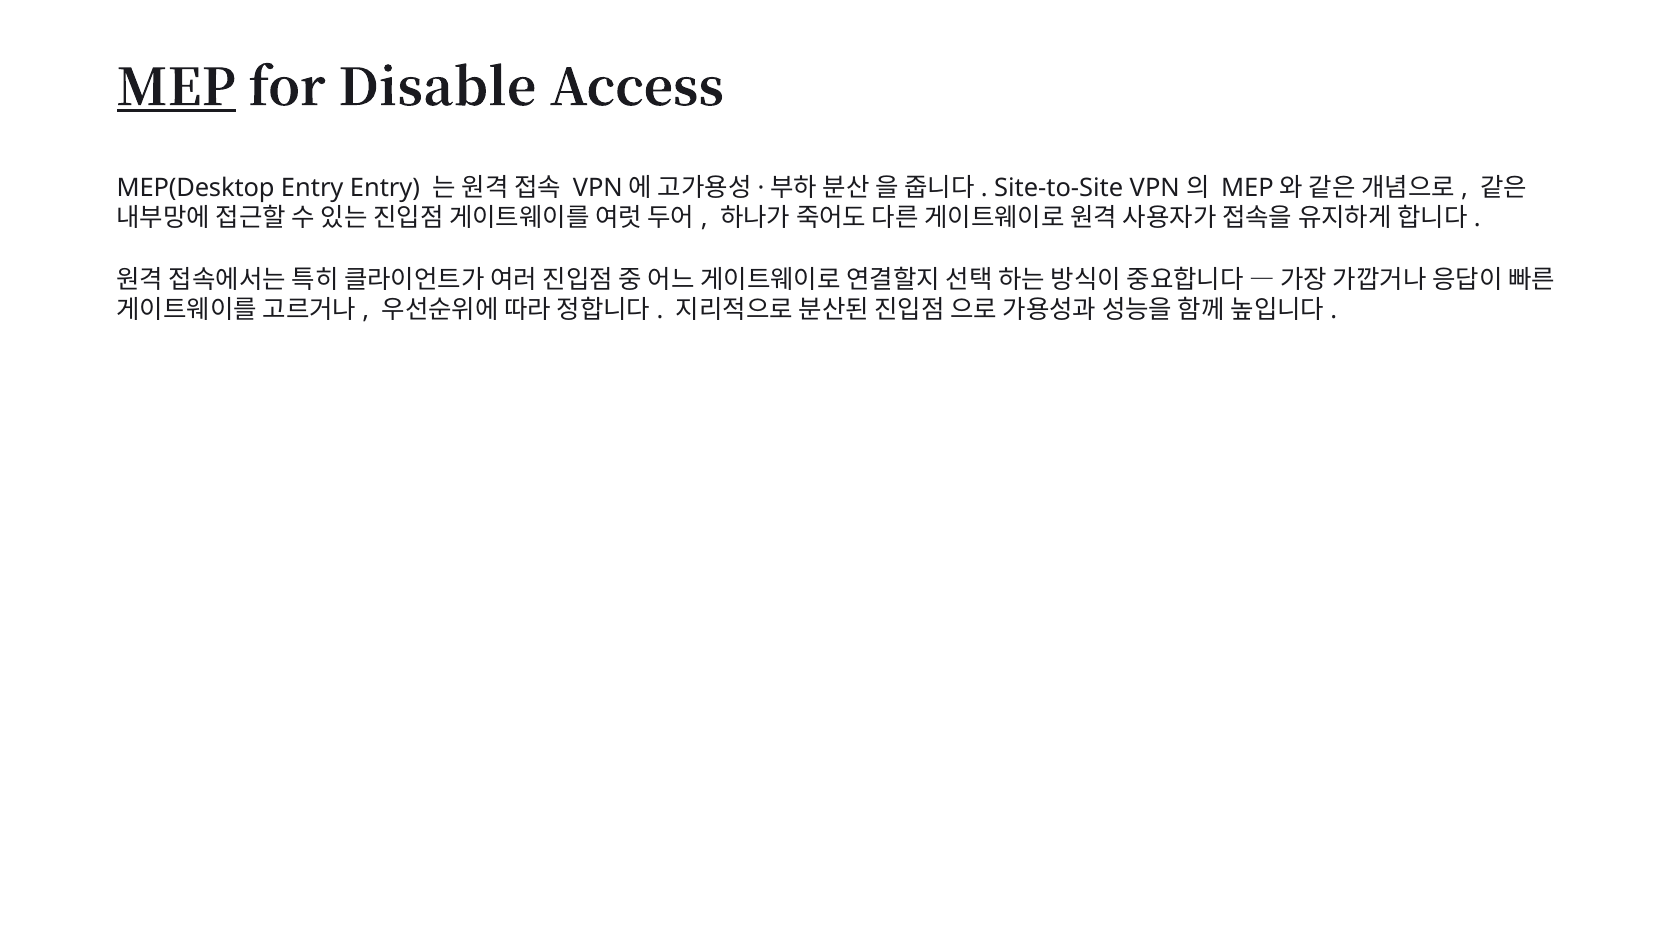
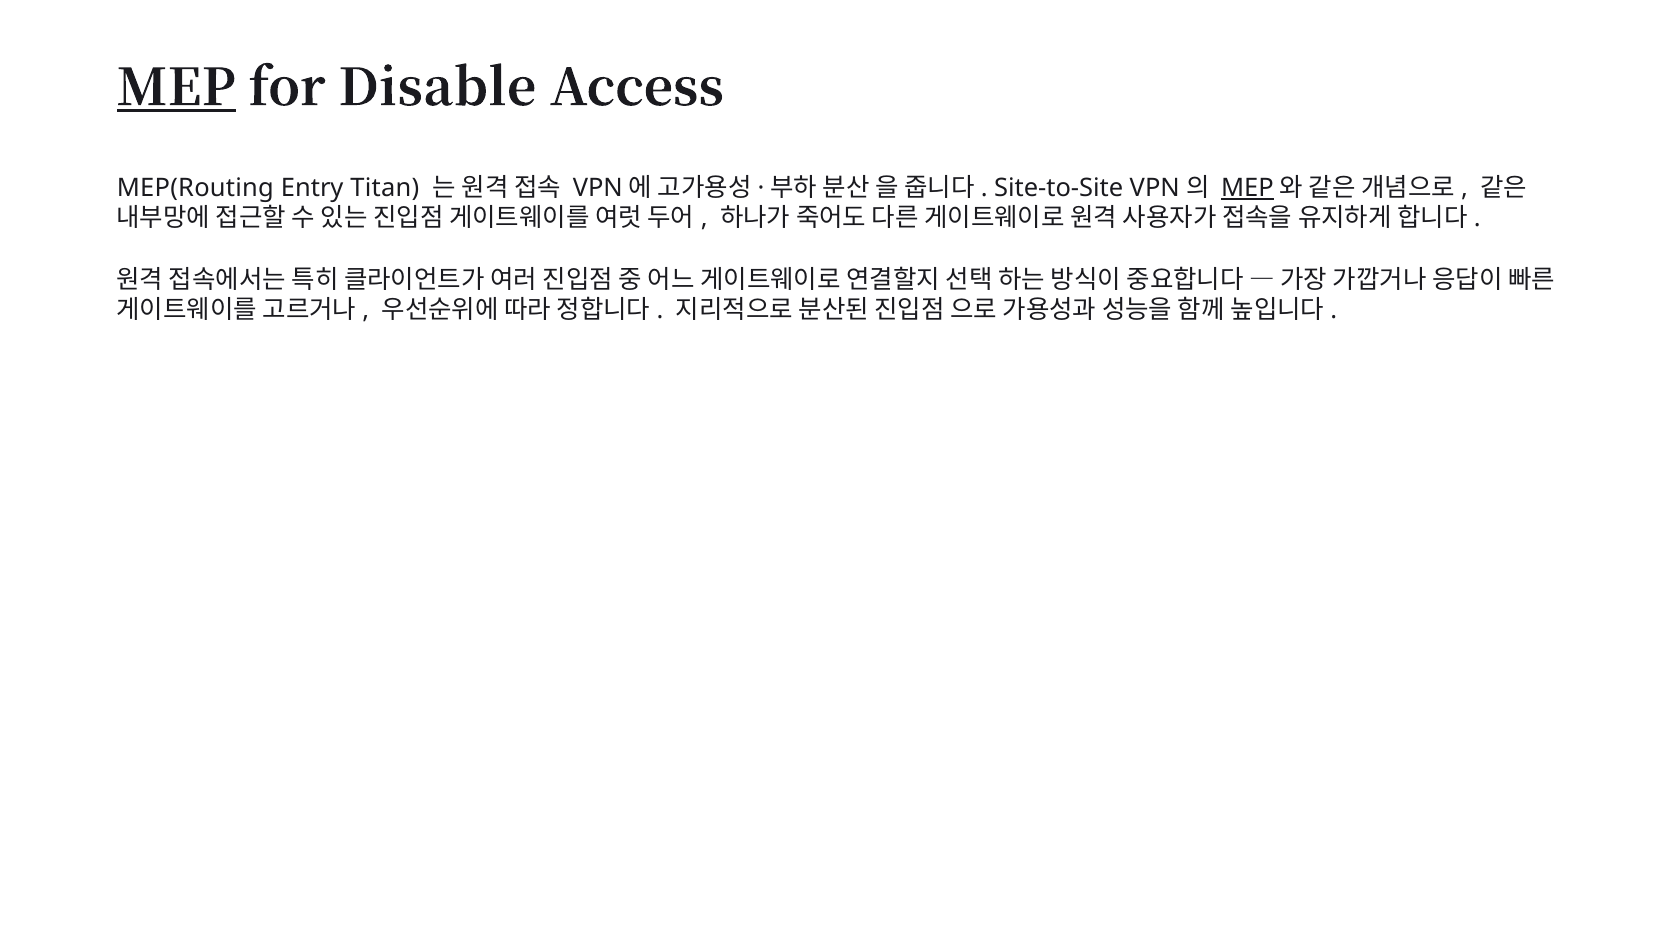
MEP(Desktop: MEP(Desktop -> MEP(Routing
Entry Entry: Entry -> Titan
MEP at (1247, 188) underline: none -> present
